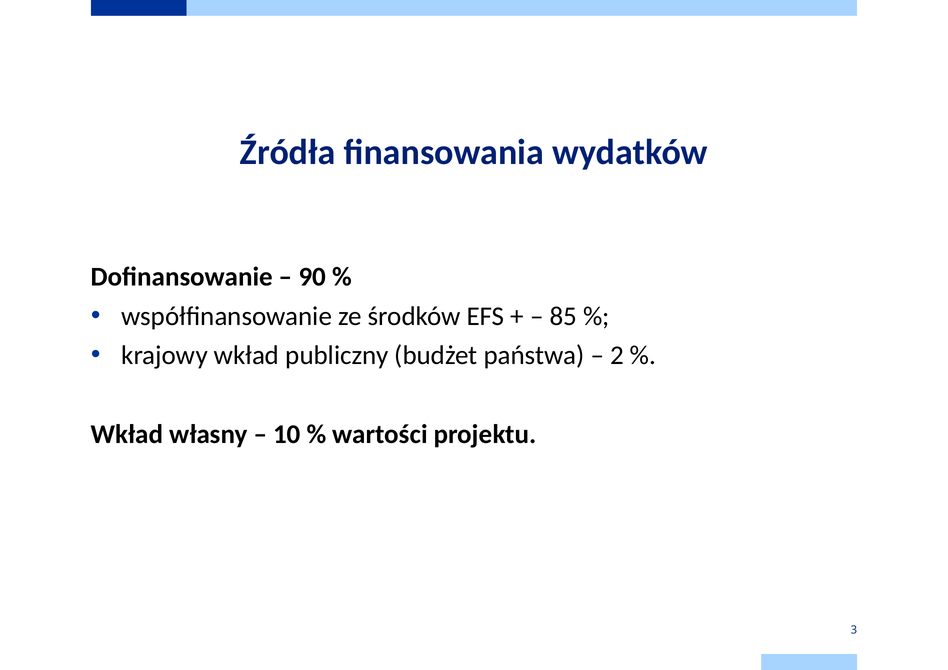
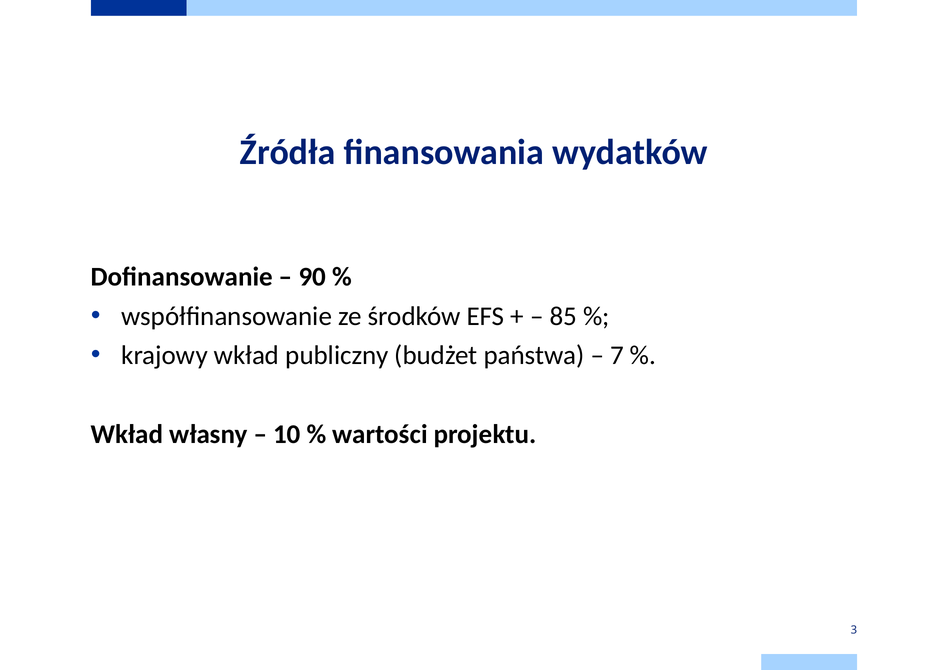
2: 2 -> 7
